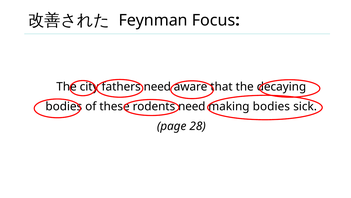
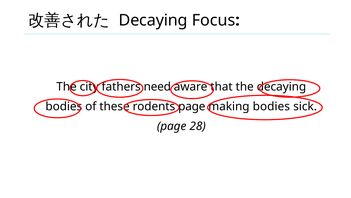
Feynman at (153, 20): Feynman -> Decaying
need at (192, 106): need -> page
